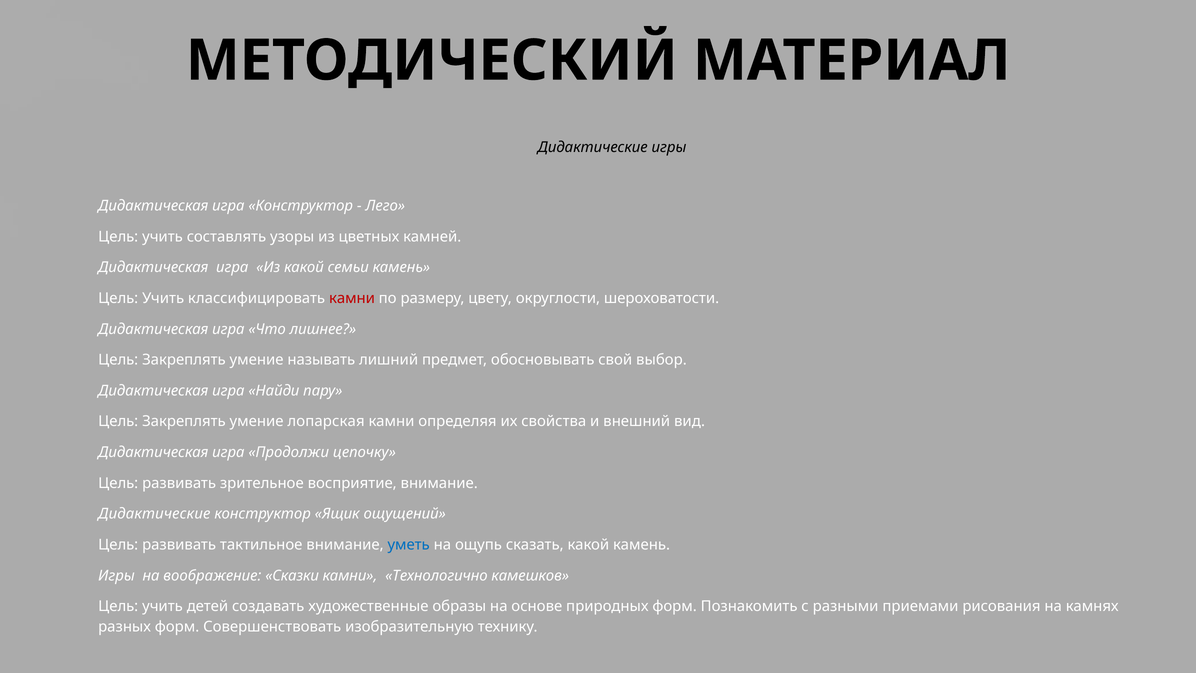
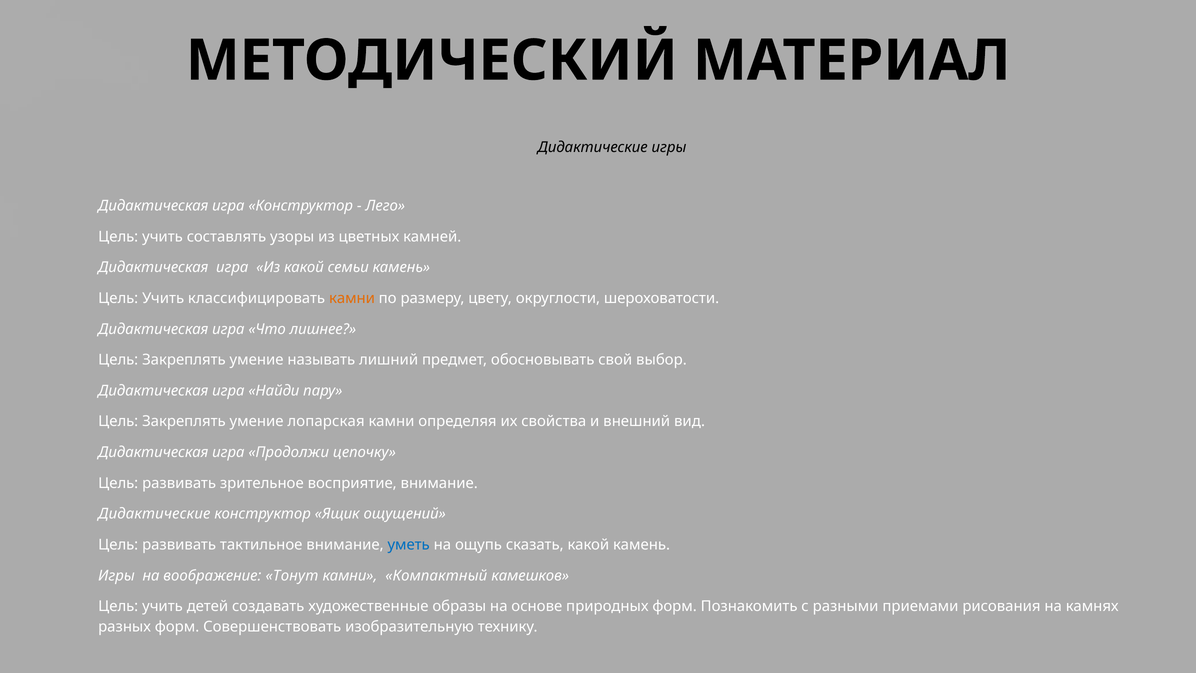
камни at (352, 298) colour: red -> orange
Сказки: Сказки -> Тонут
Технологично: Технологично -> Компактный
